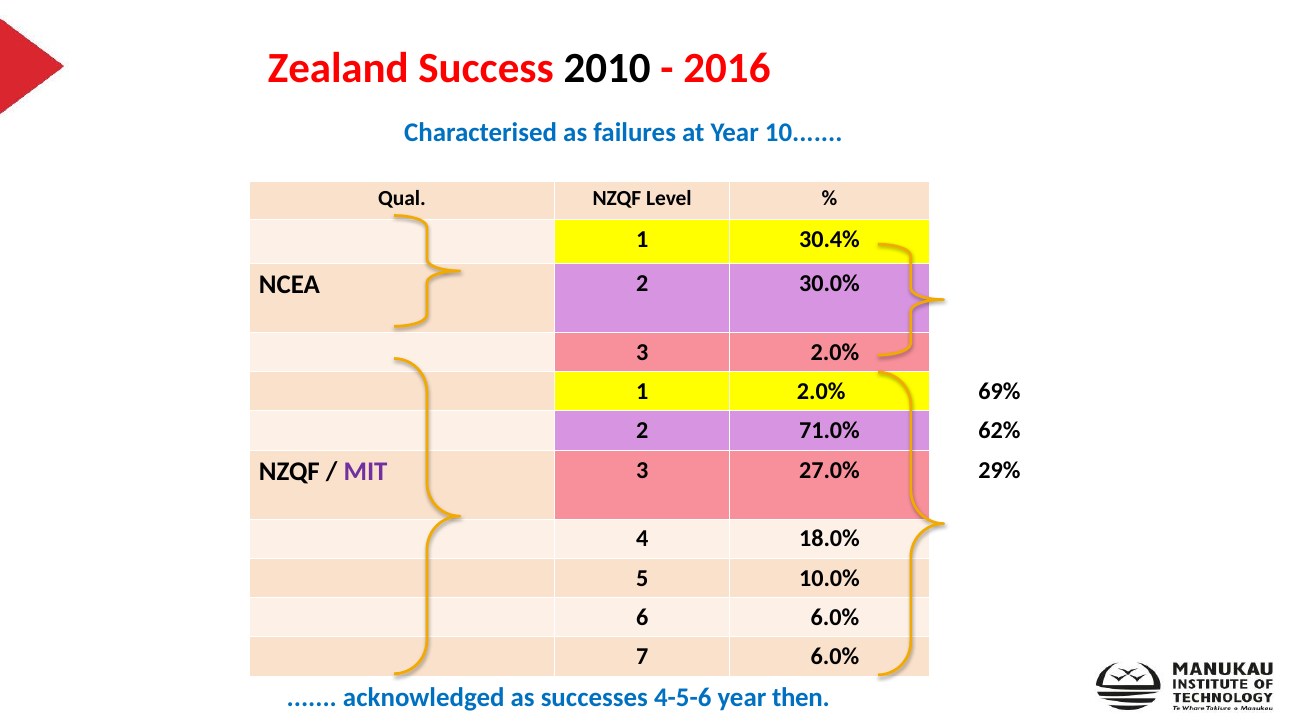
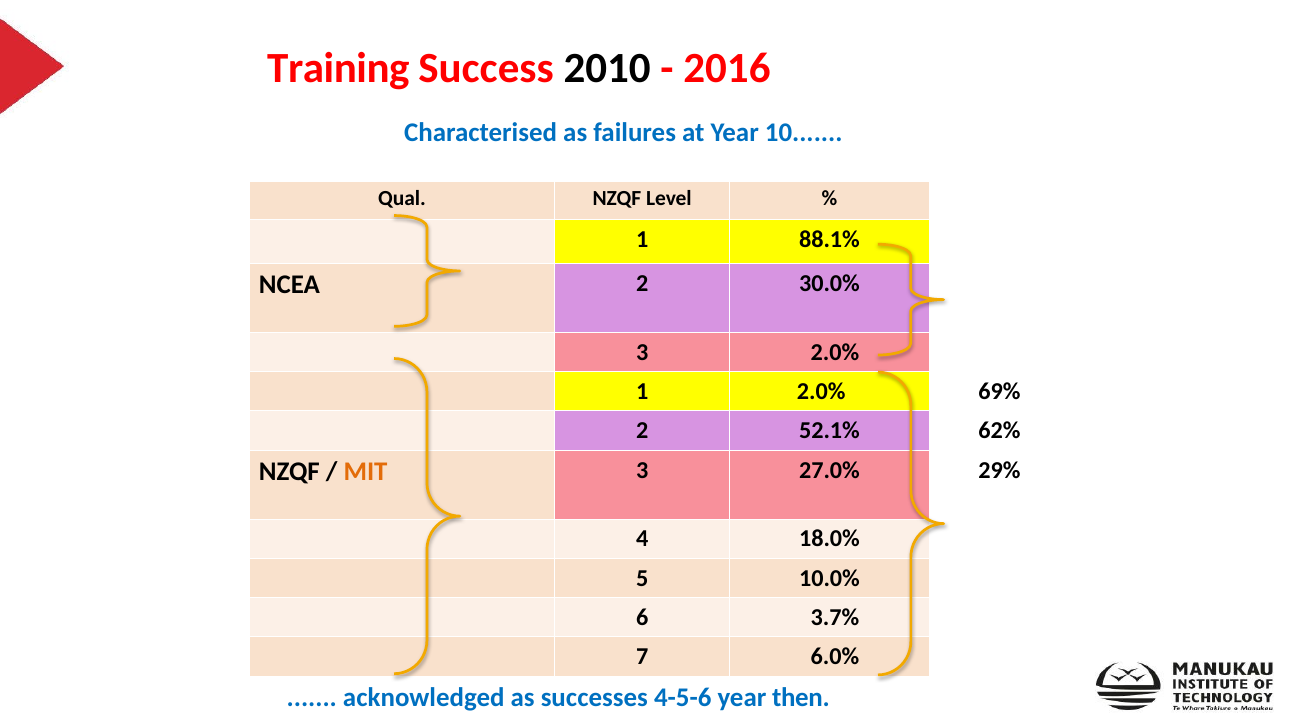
Zealand: Zealand -> Training
30.4%: 30.4% -> 88.1%
71.0%: 71.0% -> 52.1%
MIT colour: purple -> orange
6 6.0%: 6.0% -> 3.7%
